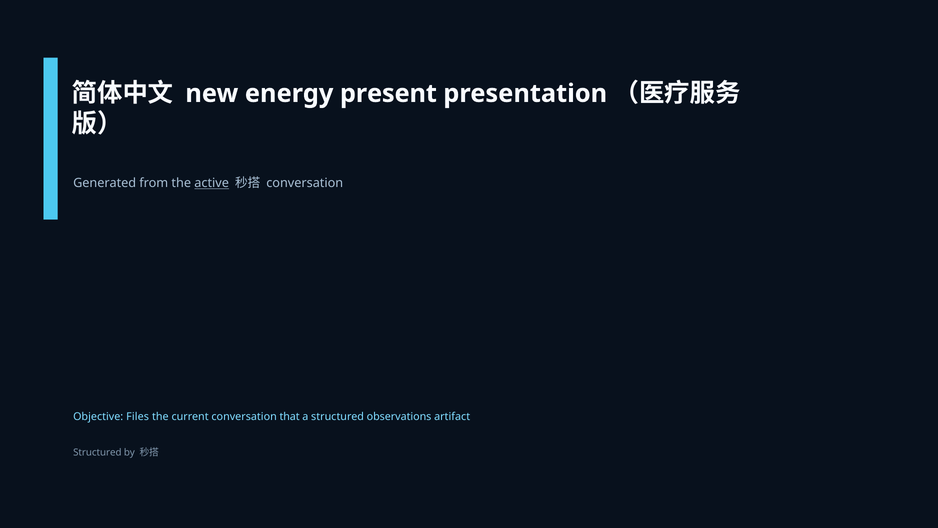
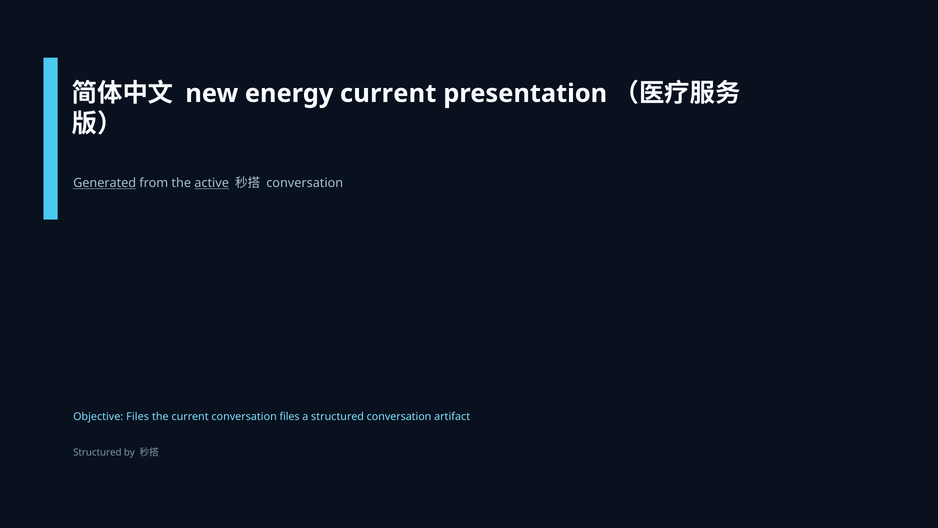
energy present: present -> current
Generated underline: none -> present
conversation that: that -> files
structured observations: observations -> conversation
